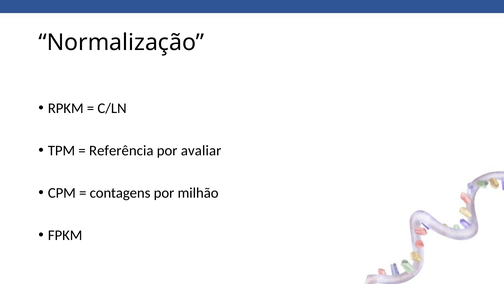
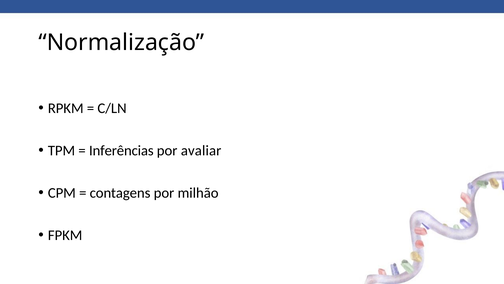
Referência: Referência -> Inferências
